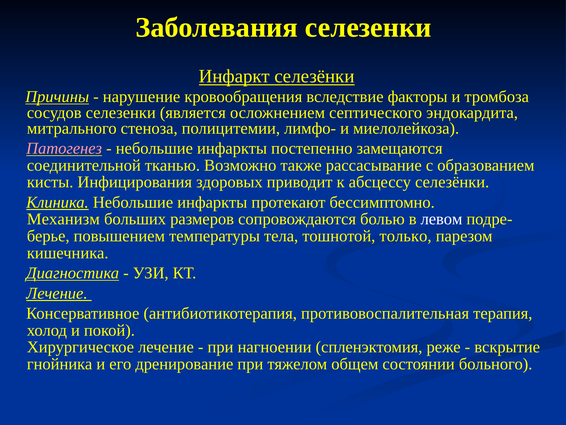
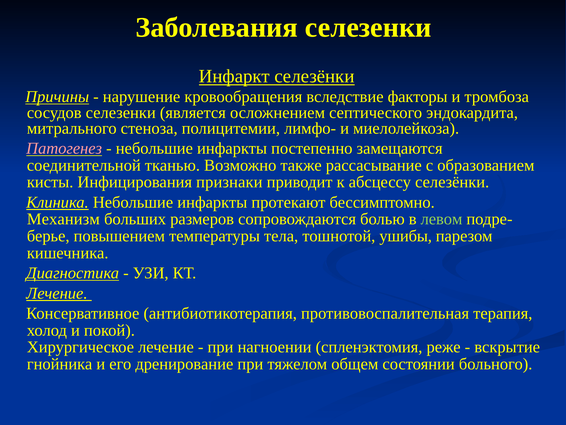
здоровых: здоровых -> признаки
левом colour: white -> light green
только: только -> ушибы
